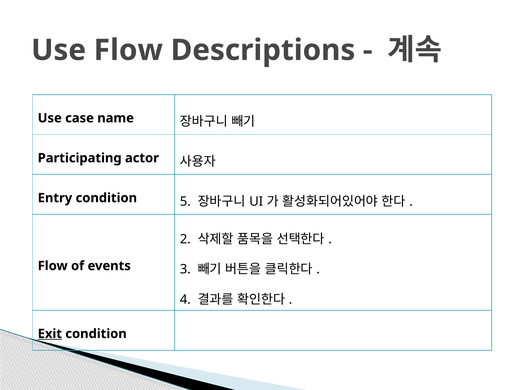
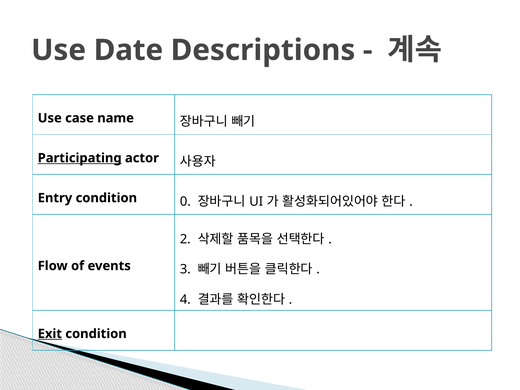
Use Flow: Flow -> Date
Participating underline: none -> present
5: 5 -> 0
